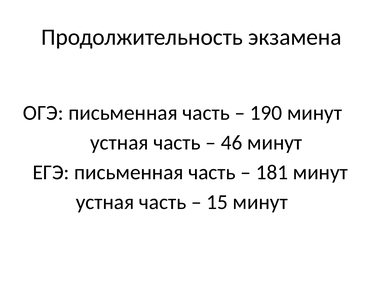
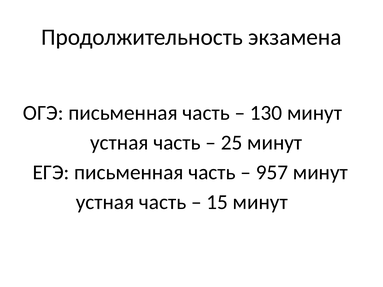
190: 190 -> 130
46: 46 -> 25
181: 181 -> 957
